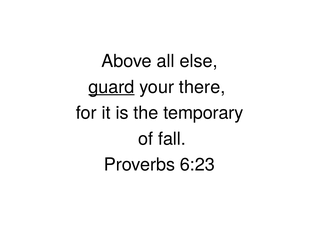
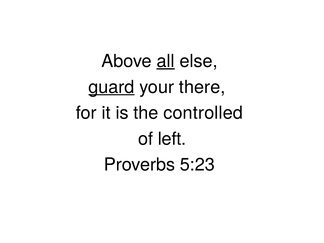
all underline: none -> present
temporary: temporary -> controlled
fall: fall -> left
6:23: 6:23 -> 5:23
